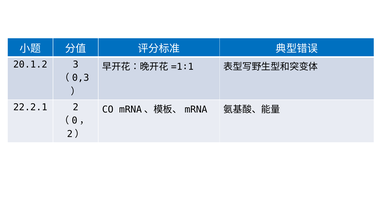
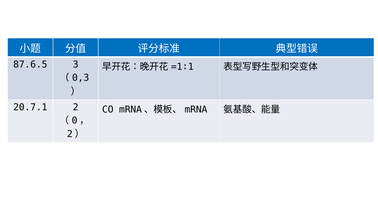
20.1.2: 20.1.2 -> 87.6.5
22.2.1: 22.2.1 -> 20.7.1
